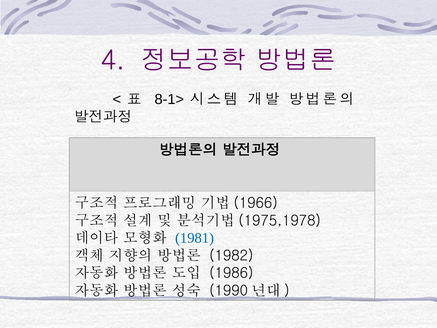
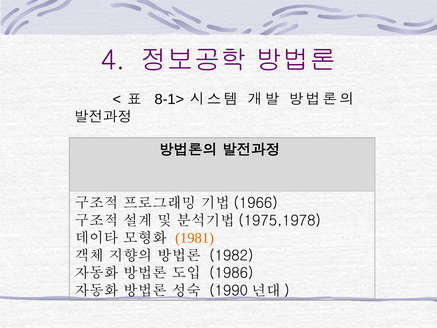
1981 colour: blue -> orange
